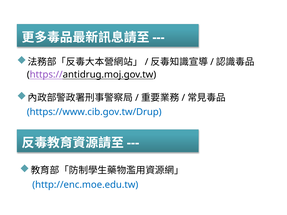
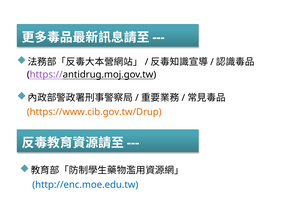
https://www.cib.gov.tw/Drup colour: blue -> orange
